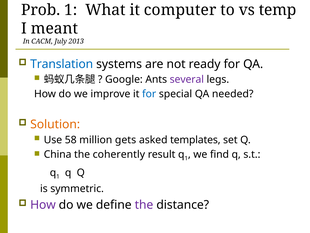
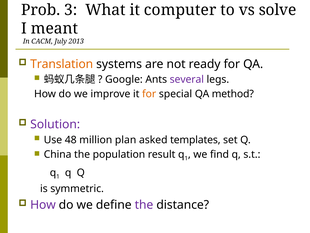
Prob 1: 1 -> 3
temp: temp -> solve
Translation colour: blue -> orange
for at (149, 94) colour: blue -> orange
needed: needed -> method
Solution colour: orange -> purple
58: 58 -> 48
gets: gets -> plan
coherently: coherently -> population
